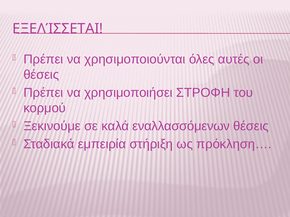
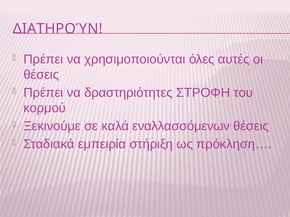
ΕΞΕΛΊΣΣΕΤΑΙ: ΕΞΕΛΊΣΣΕΤΑΙ -> ΔΙΑΤΗΡΟΎΝ
χρησιμοποιήσει: χρησιμοποιήσει -> δραστηριότητες
